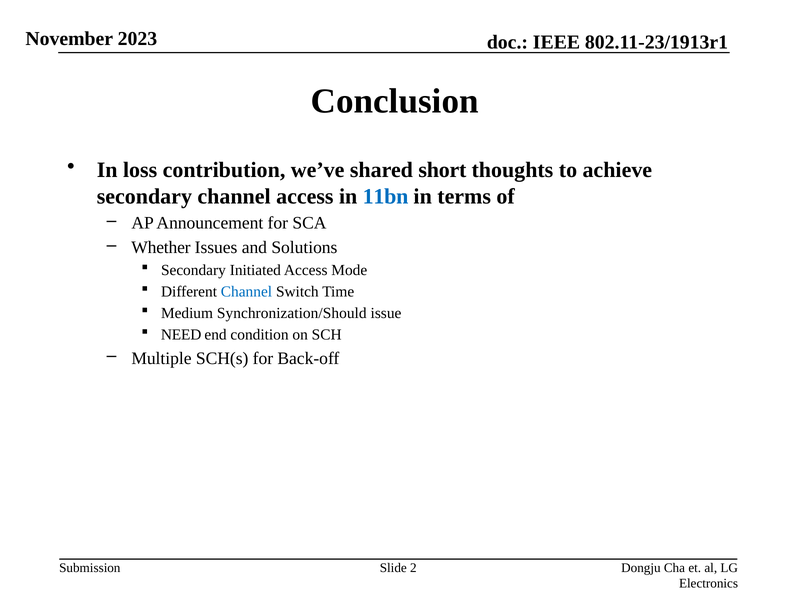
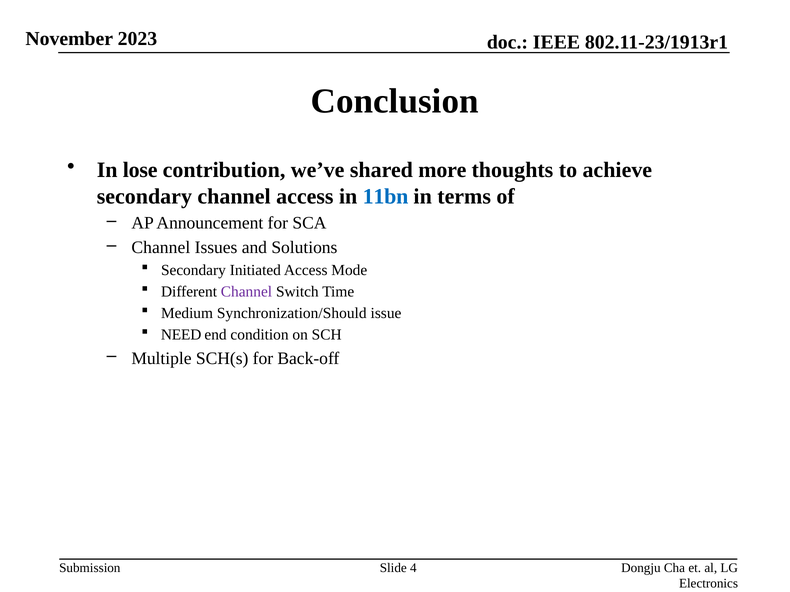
loss: loss -> lose
short: short -> more
Whether at (161, 248): Whether -> Channel
Channel at (246, 292) colour: blue -> purple
2: 2 -> 4
